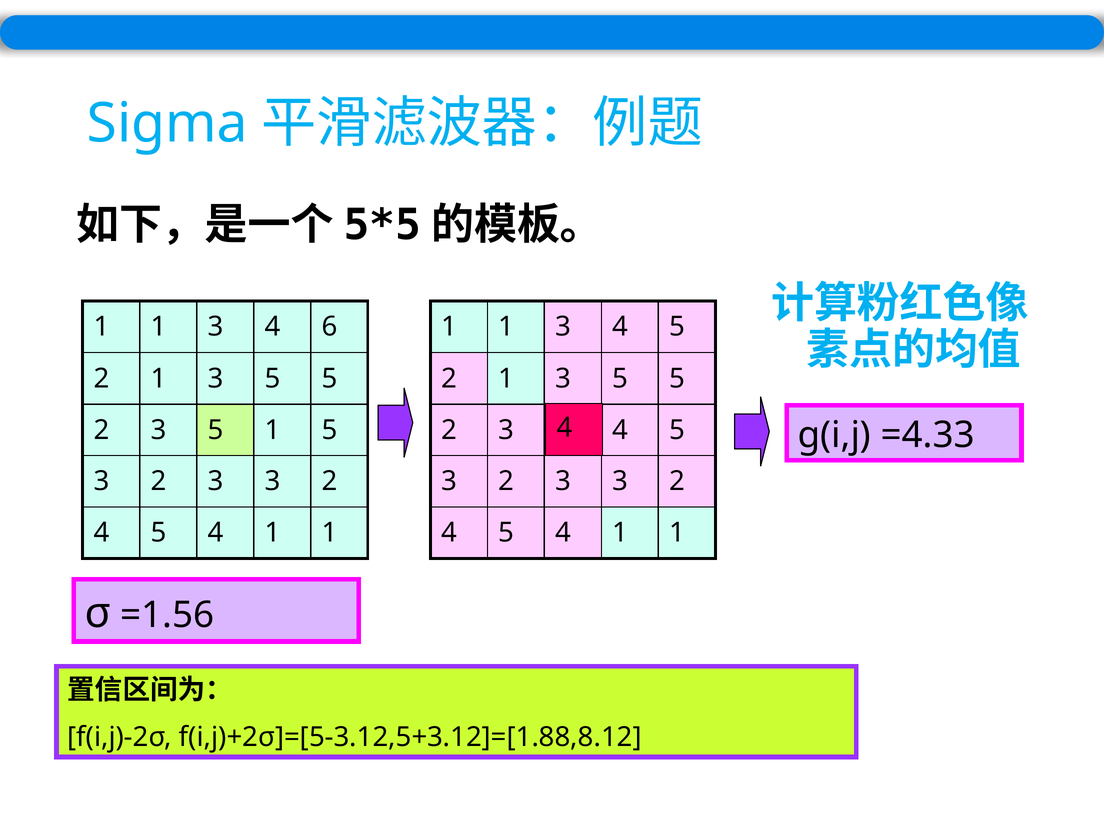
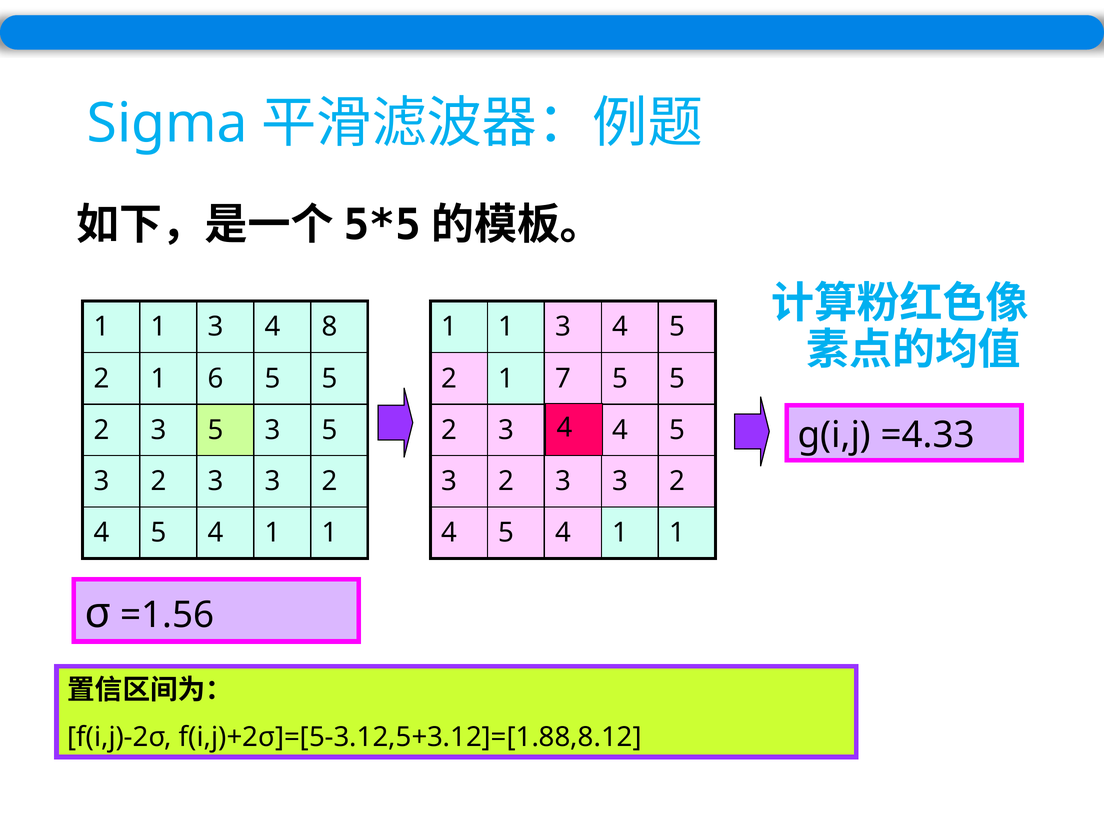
6: 6 -> 8
3 at (216, 378): 3 -> 6
3 at (563, 378): 3 -> 7
2 3 5 1: 1 -> 3
